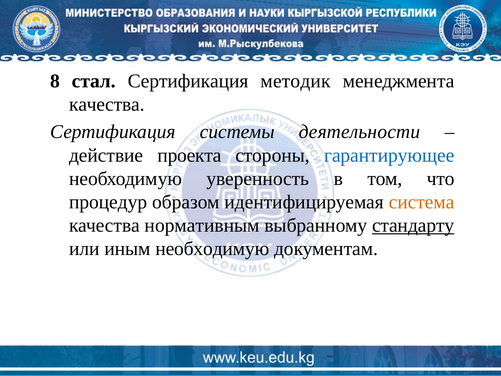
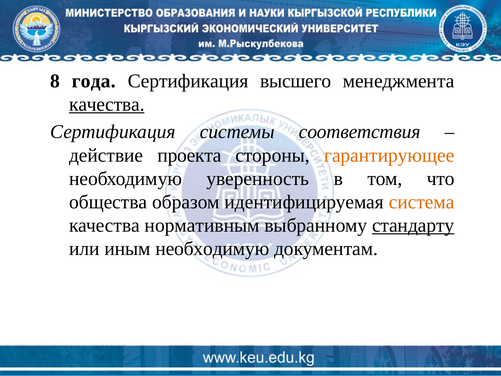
стал: стал -> года
методик: методик -> высшего
качества at (107, 104) underline: none -> present
деятельности: деятельности -> соответствия
гарантирующее colour: blue -> orange
процедур: процедур -> общества
